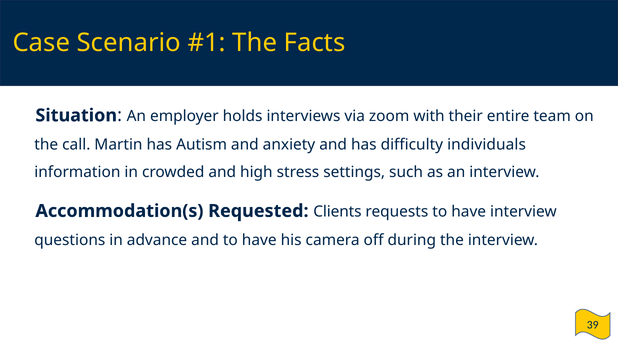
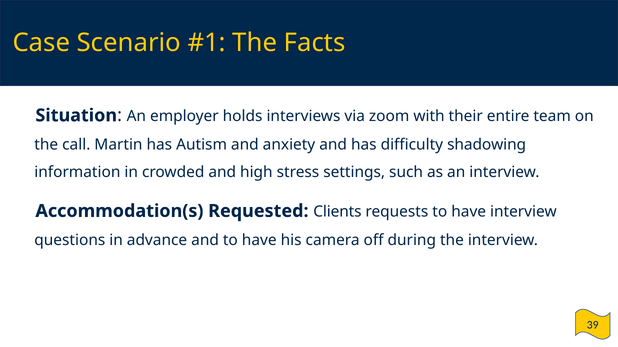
individuals: individuals -> shadowing
